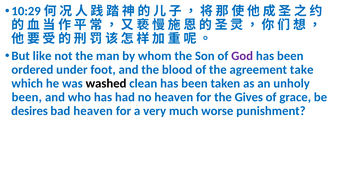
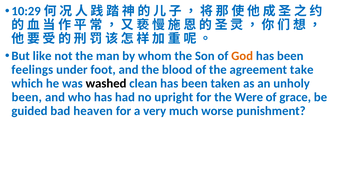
God colour: purple -> orange
ordered: ordered -> feelings
no heaven: heaven -> upright
Gives: Gives -> Were
desires: desires -> guided
